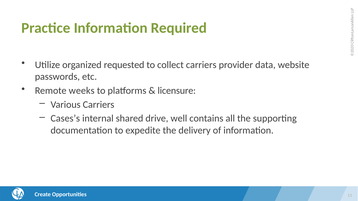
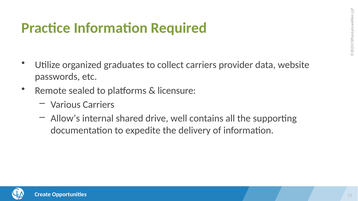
requested: requested -> graduates
weeks: weeks -> sealed
Cases’s: Cases’s -> Allow’s
